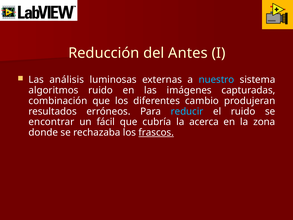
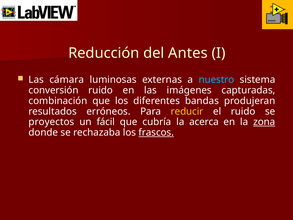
análisis: análisis -> cámara
algoritmos: algoritmos -> conversión
cambio: cambio -> bandas
reducir colour: light blue -> yellow
encontrar: encontrar -> proyectos
zona underline: none -> present
